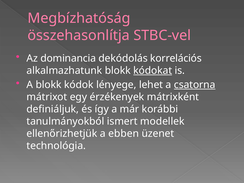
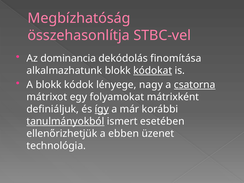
korrelációs: korrelációs -> finomítása
lehet: lehet -> nagy
érzékenyek: érzékenyek -> folyamokat
így underline: none -> present
tanulmányokból underline: none -> present
modellek: modellek -> esetében
